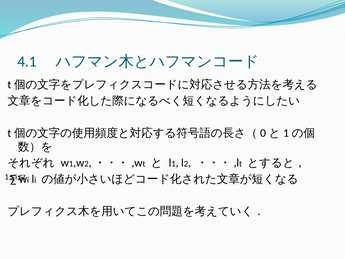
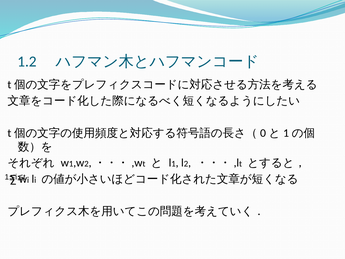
4.1: 4.1 -> 1.2
